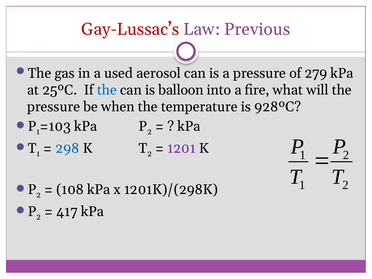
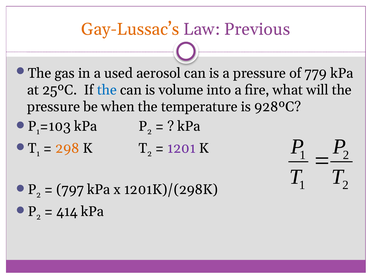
Gay-Lussac’s colour: red -> orange
279: 279 -> 779
balloon: balloon -> volume
298 colour: blue -> orange
108: 108 -> 797
417: 417 -> 414
